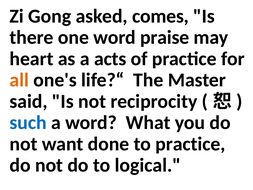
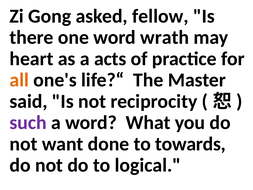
comes: comes -> fellow
praise: praise -> wrath
such colour: blue -> purple
to practice: practice -> towards
